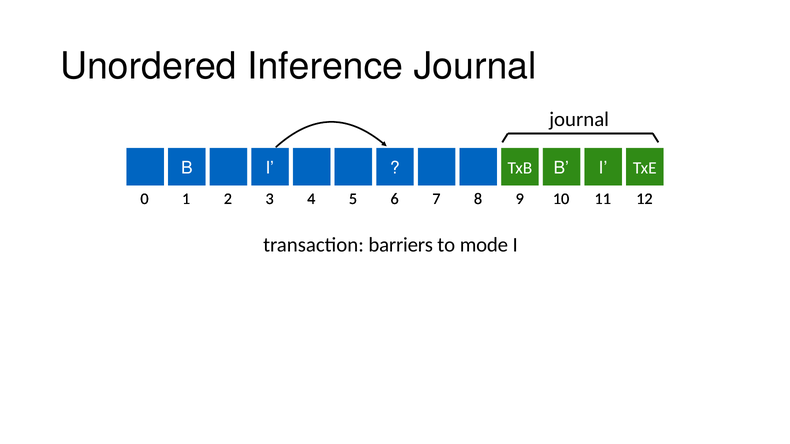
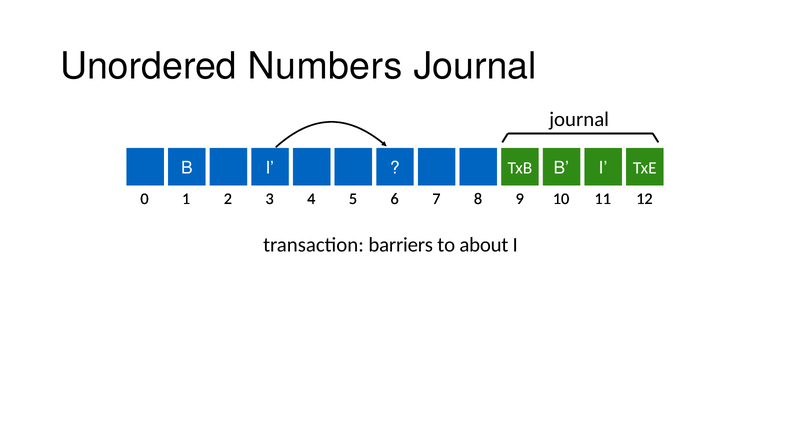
Inference: Inference -> Numbers
mode: mode -> about
